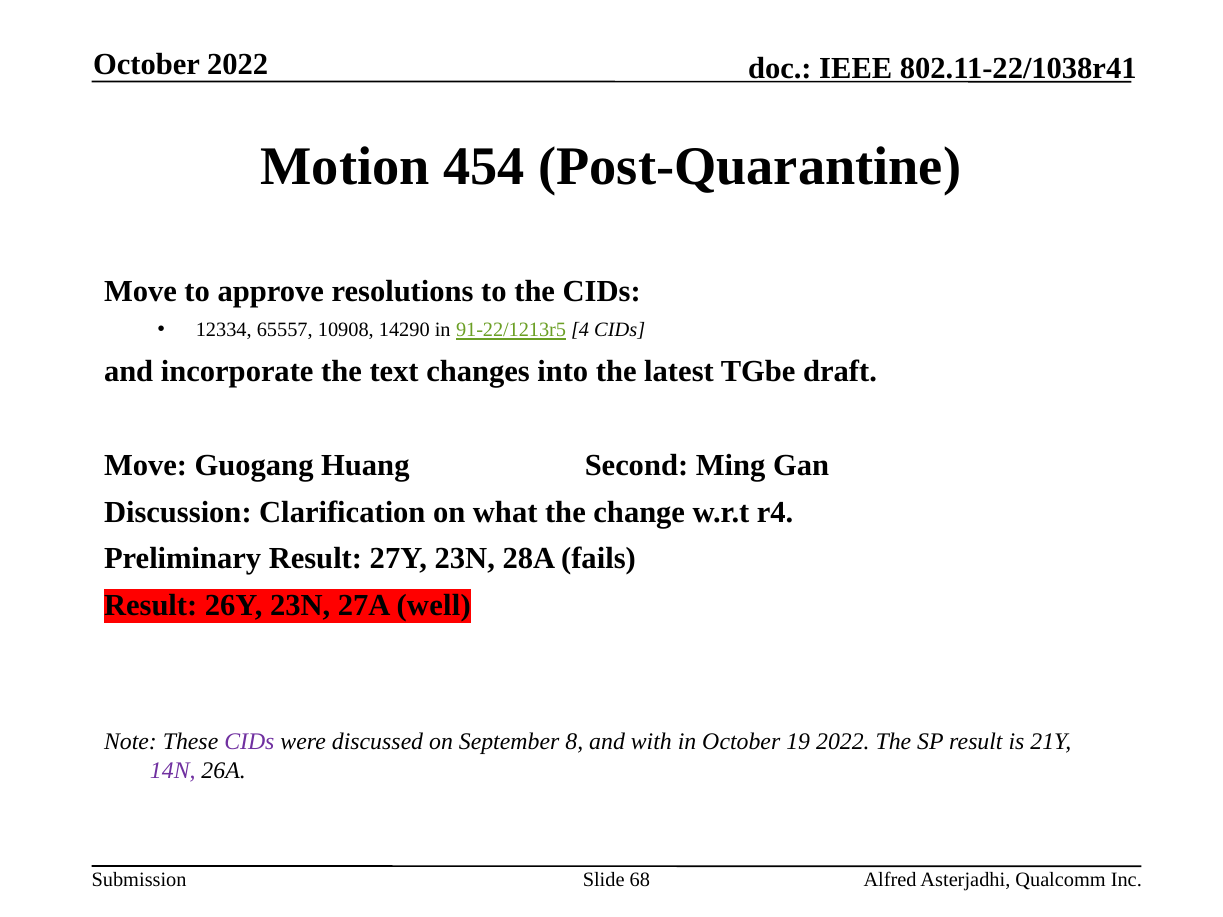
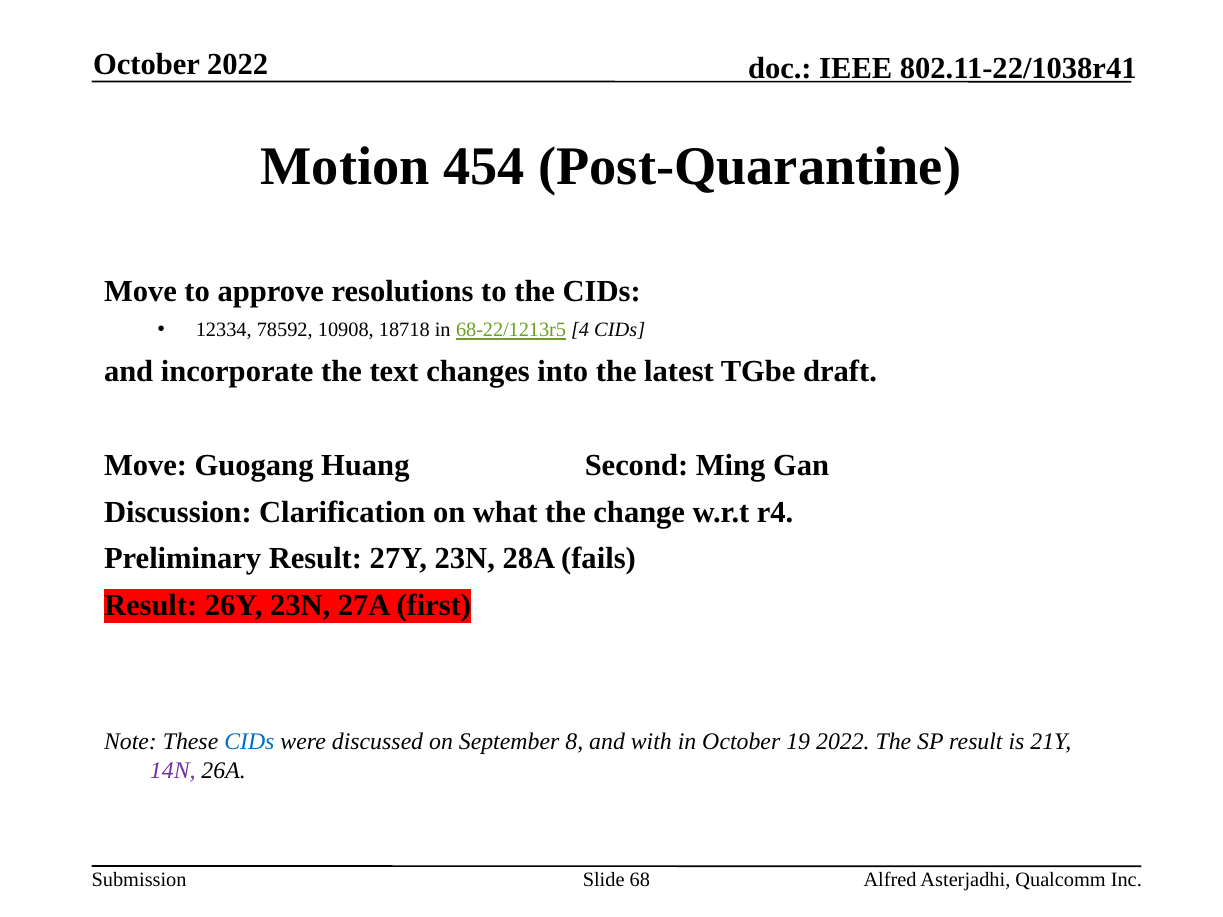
65557: 65557 -> 78592
14290: 14290 -> 18718
91-22/1213r5: 91-22/1213r5 -> 68-22/1213r5
well: well -> first
CIDs at (249, 742) colour: purple -> blue
